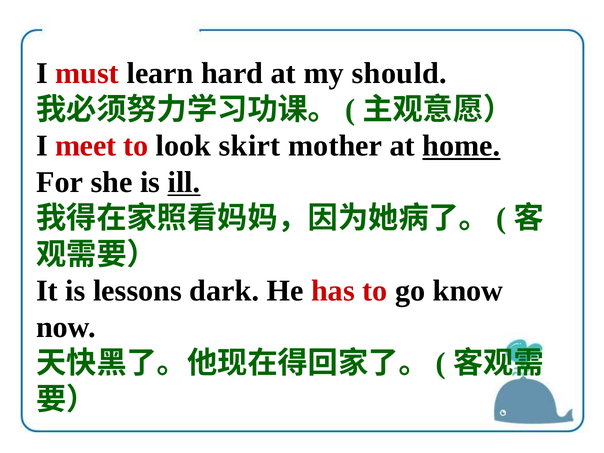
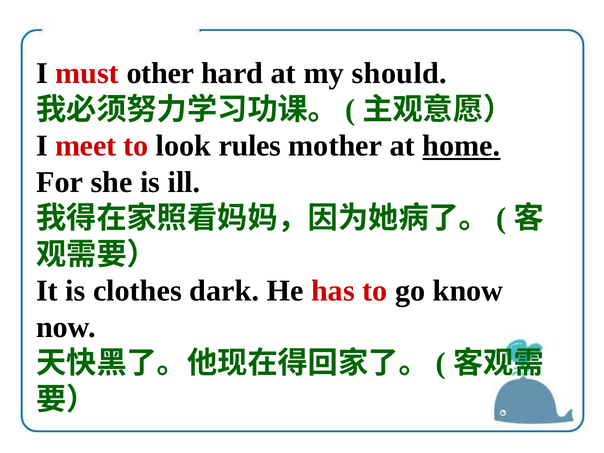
learn: learn -> other
skirt: skirt -> rules
ill underline: present -> none
lessons: lessons -> clothes
